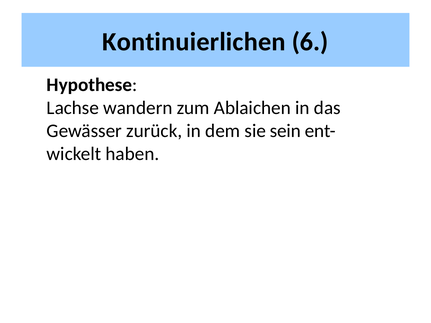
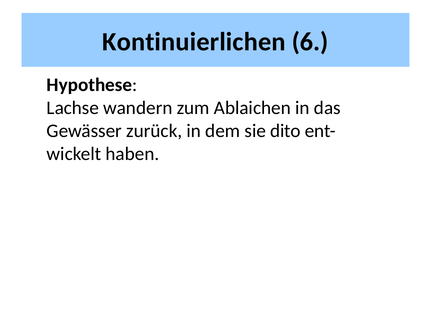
sein: sein -> dito
